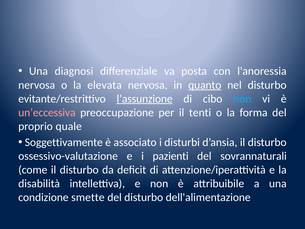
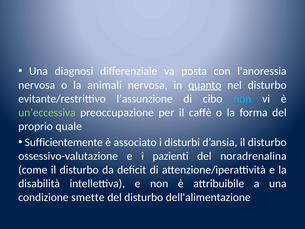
elevata: elevata -> animali
l’assunzione underline: present -> none
un’eccessiva colour: pink -> light green
tenti: tenti -> caffè
Soggettivamente: Soggettivamente -> Sufficientemente
sovrannaturali: sovrannaturali -> noradrenalina
